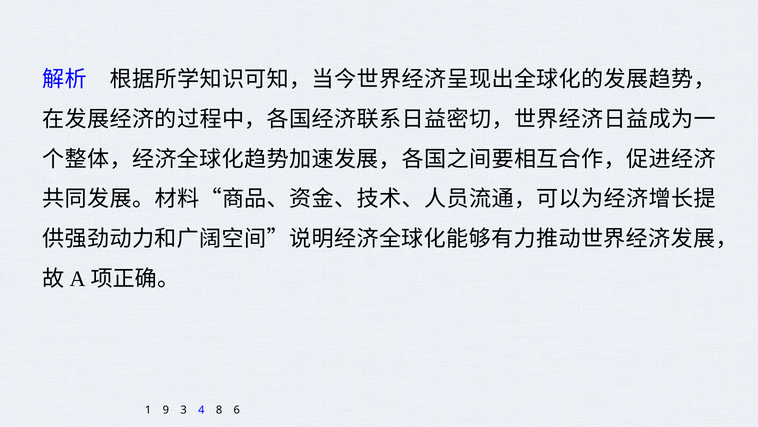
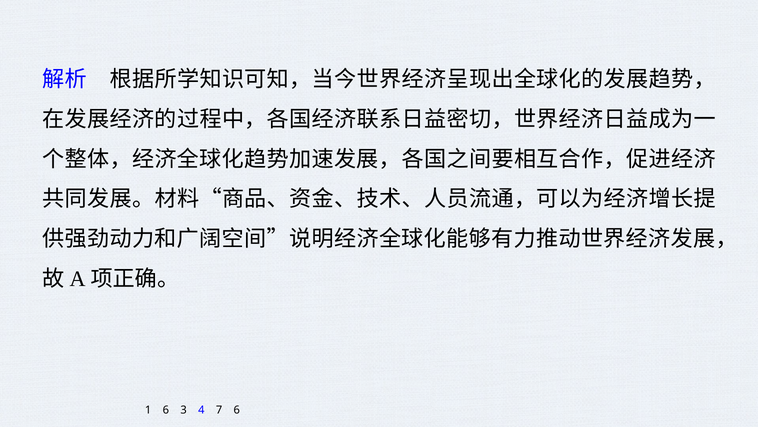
1 9: 9 -> 6
8: 8 -> 7
